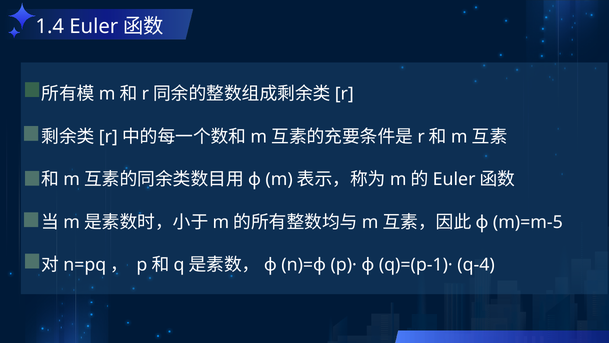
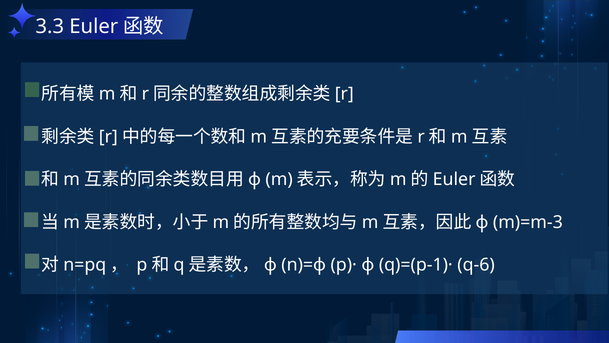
1.4: 1.4 -> 3.3
m)=m-5: m)=m-5 -> m)=m-3
q-4: q-4 -> q-6
